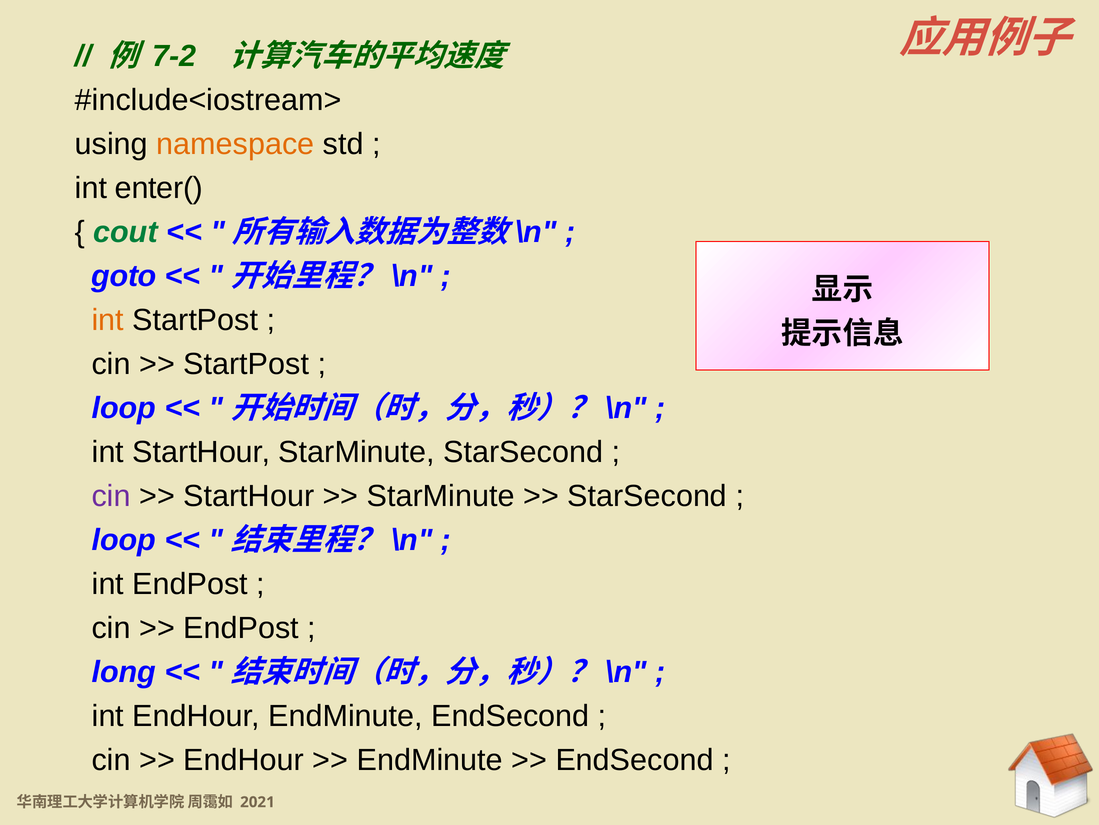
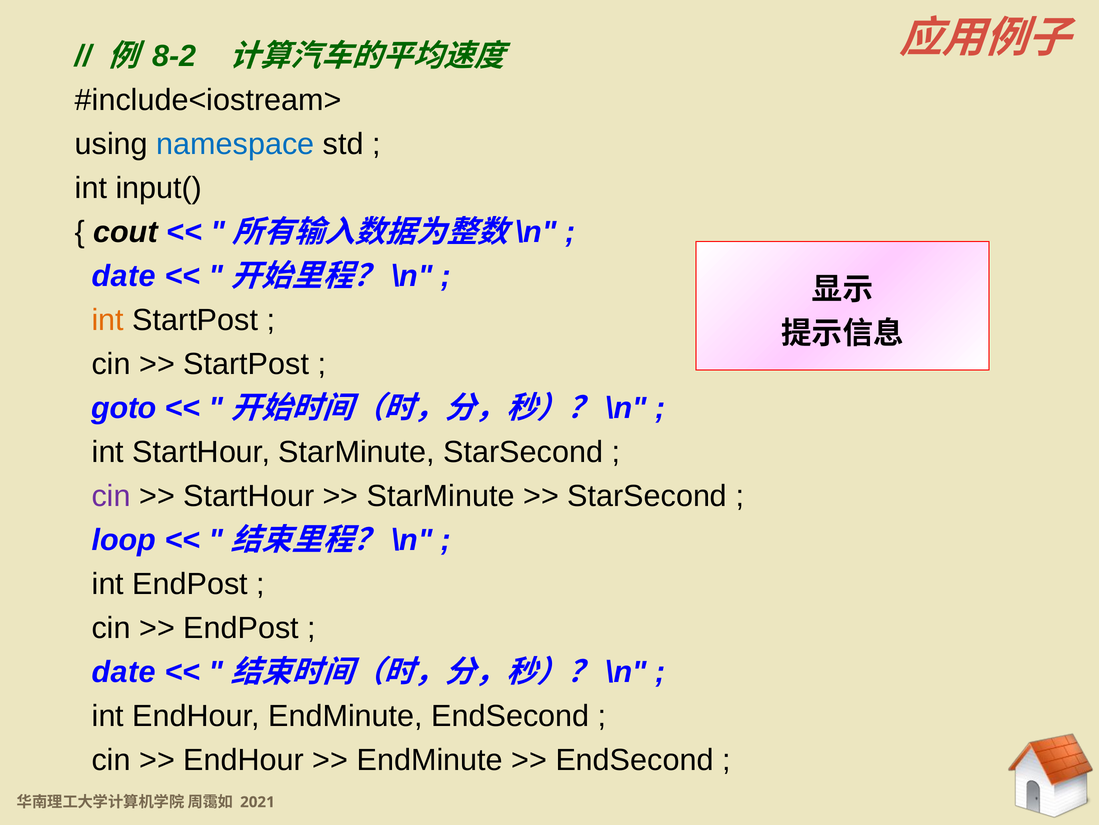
7-2: 7-2 -> 8-2
namespace colour: orange -> blue
enter(: enter( -> input(
cout colour: green -> black
goto at (124, 276): goto -> date
loop at (124, 408): loop -> goto
long at (124, 671): long -> date
